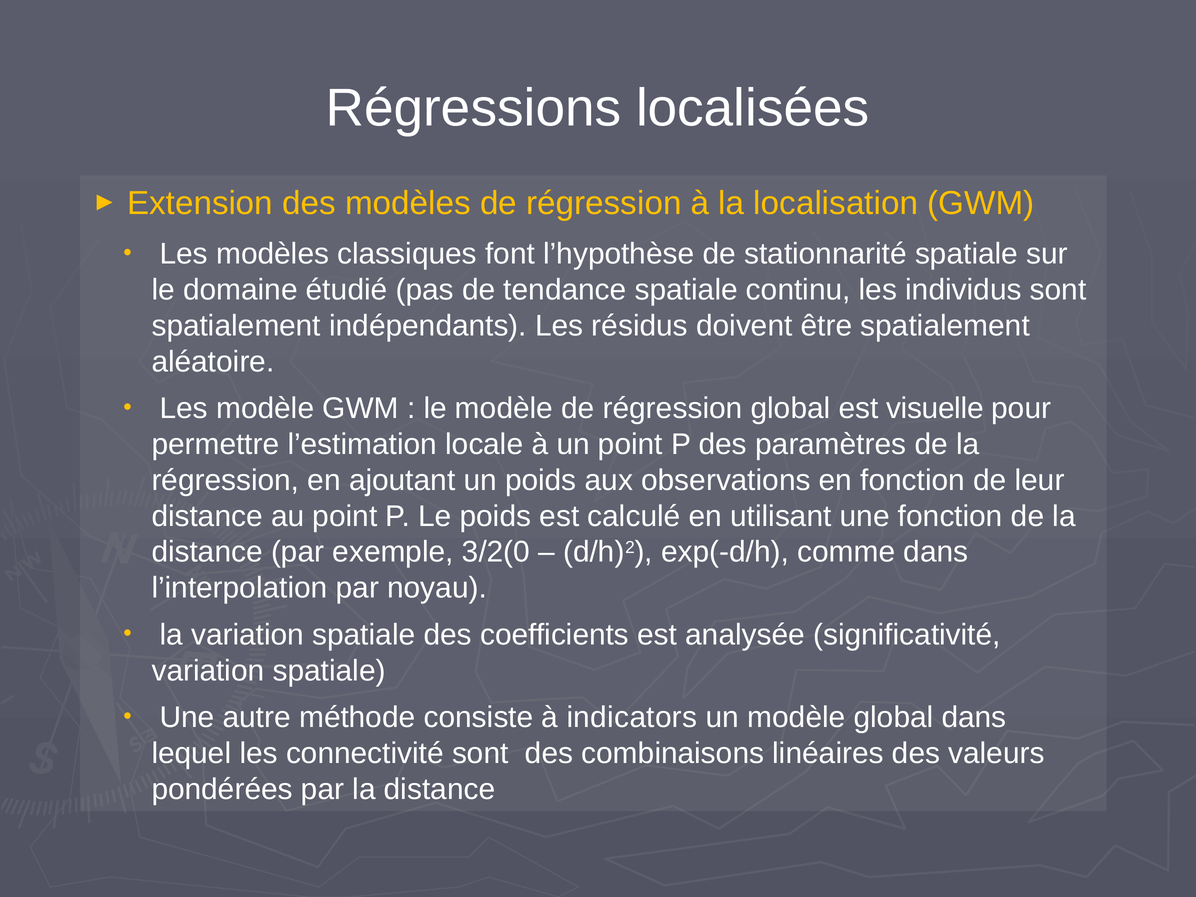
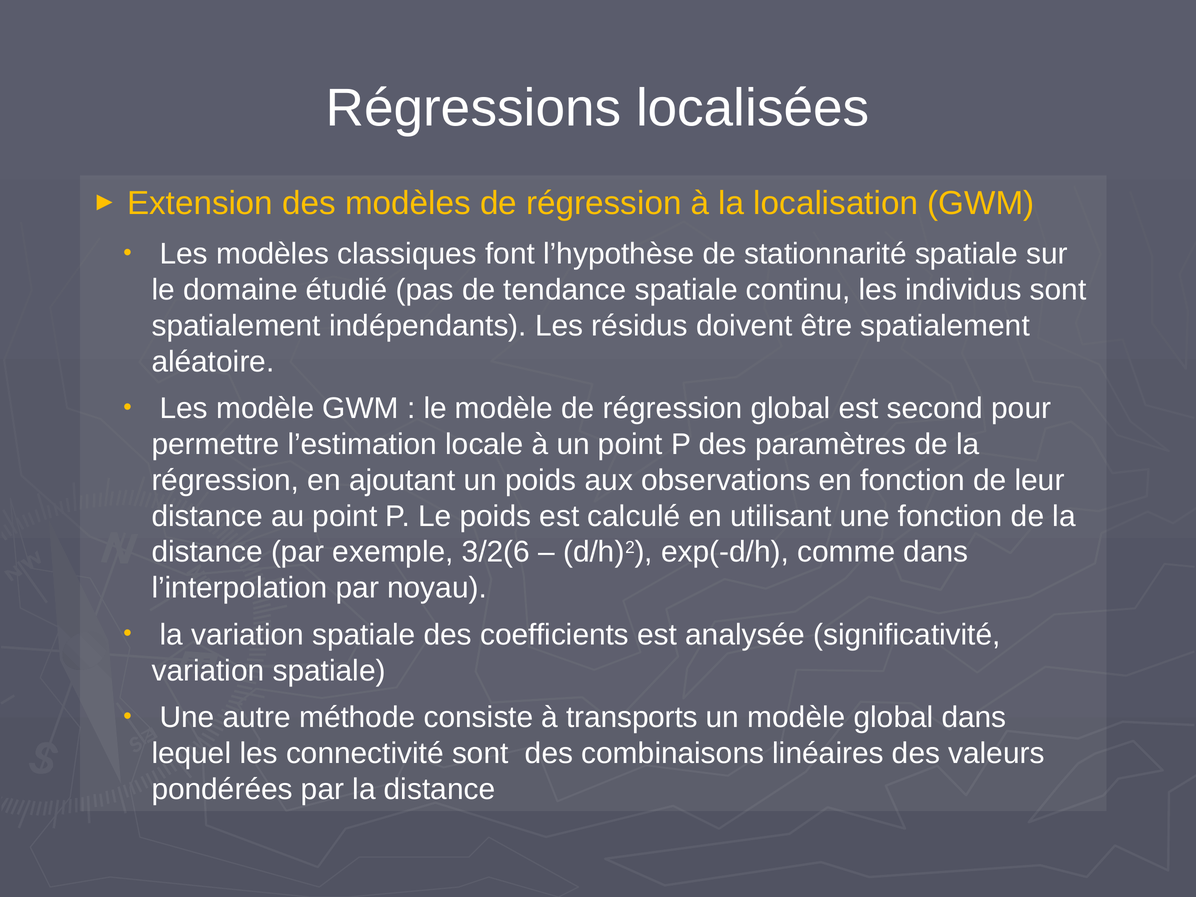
visuelle: visuelle -> second
3/2(0: 3/2(0 -> 3/2(6
indicators: indicators -> transports
